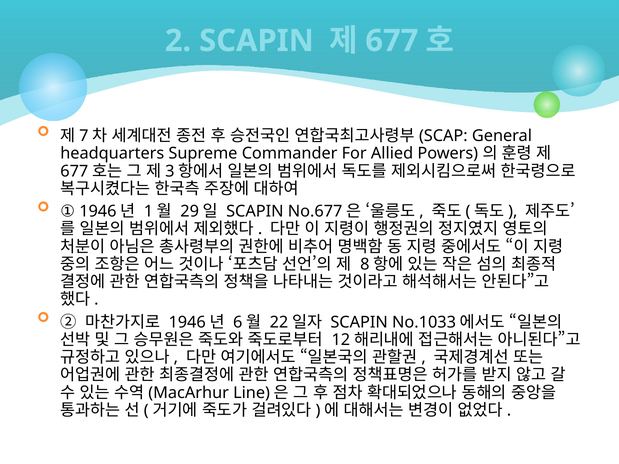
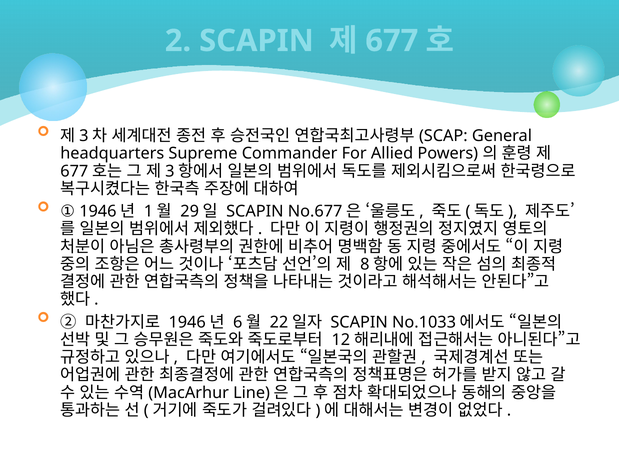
7 at (84, 136): 7 -> 3
